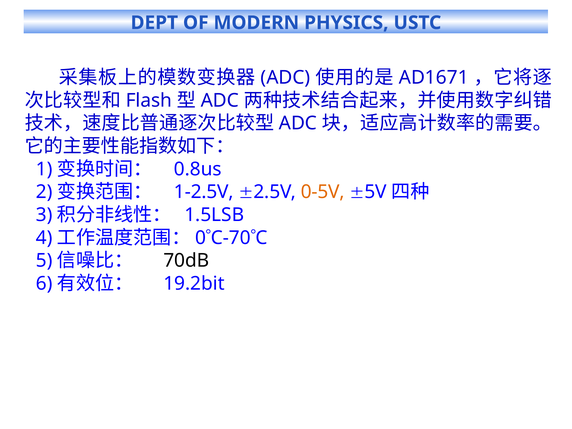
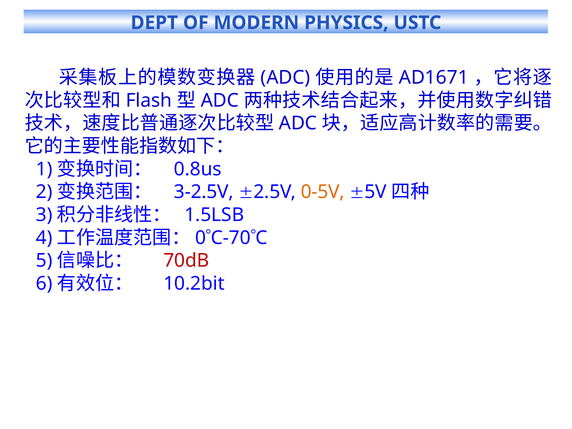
1-2.5V: 1-2.5V -> 3-2.5V
70dB colour: black -> red
19.2bit: 19.2bit -> 10.2bit
